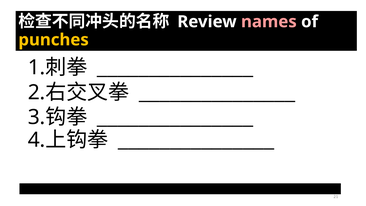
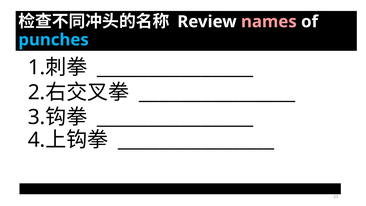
punches colour: yellow -> light blue
